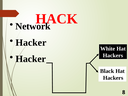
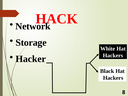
Hacker at (31, 43): Hacker -> Storage
